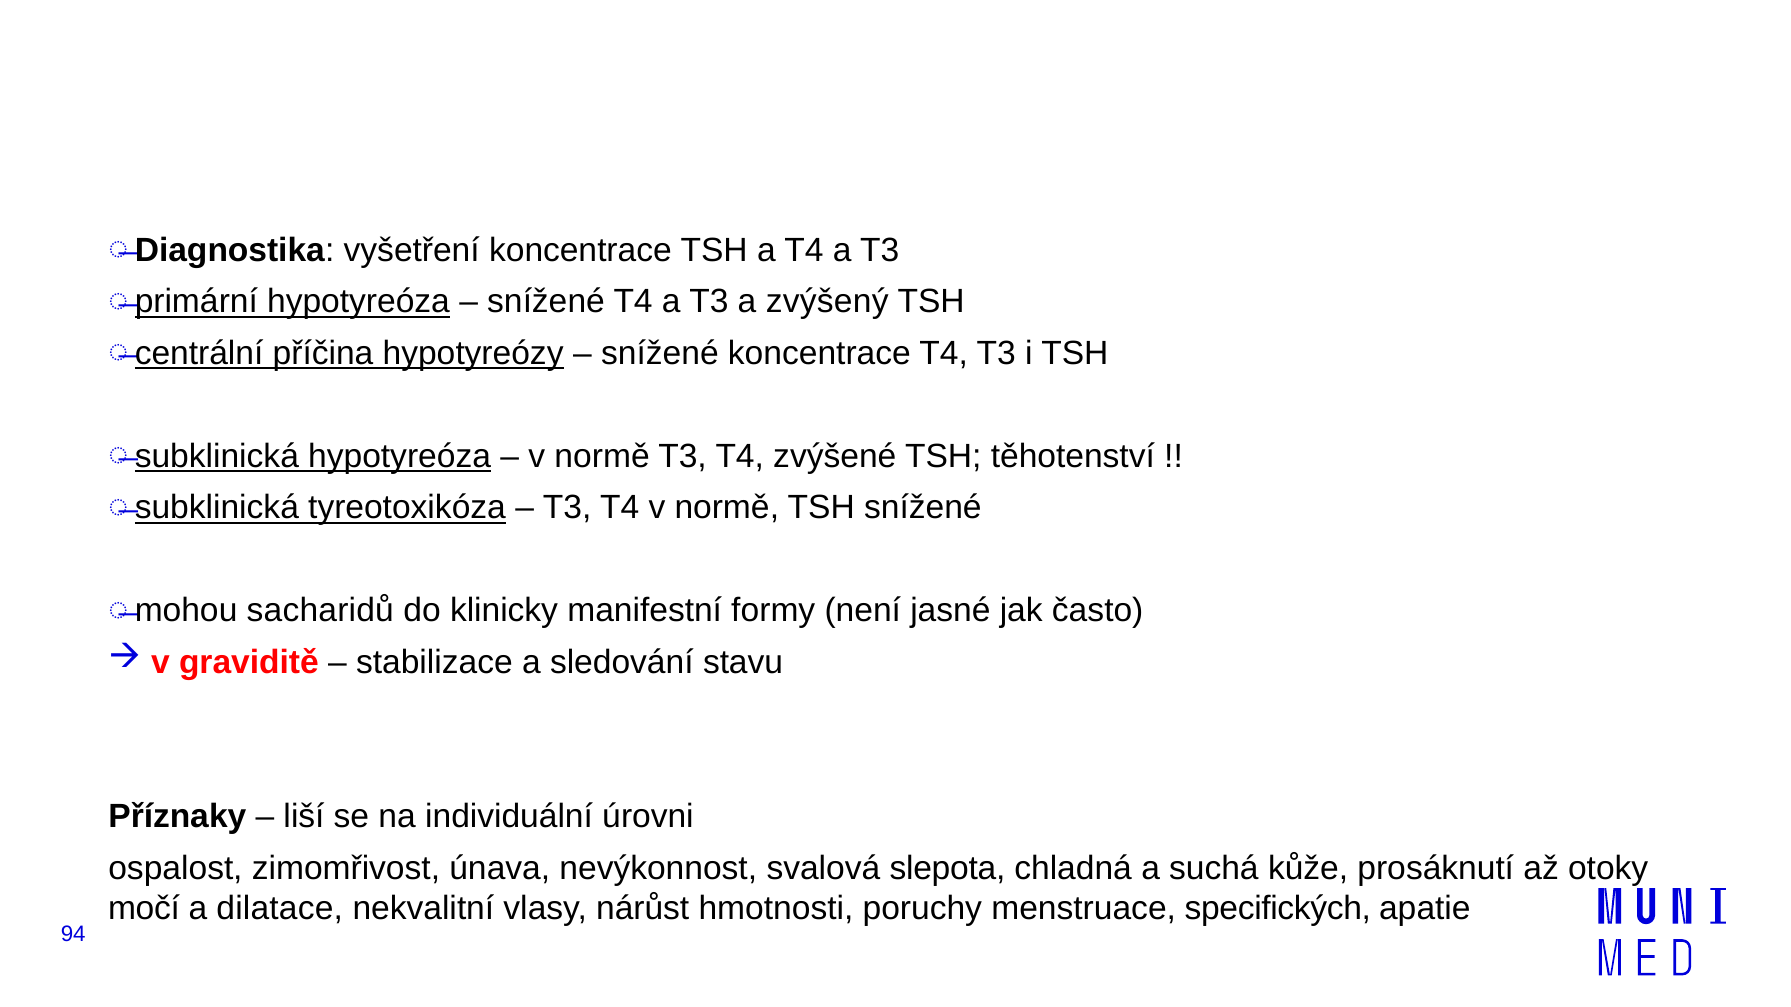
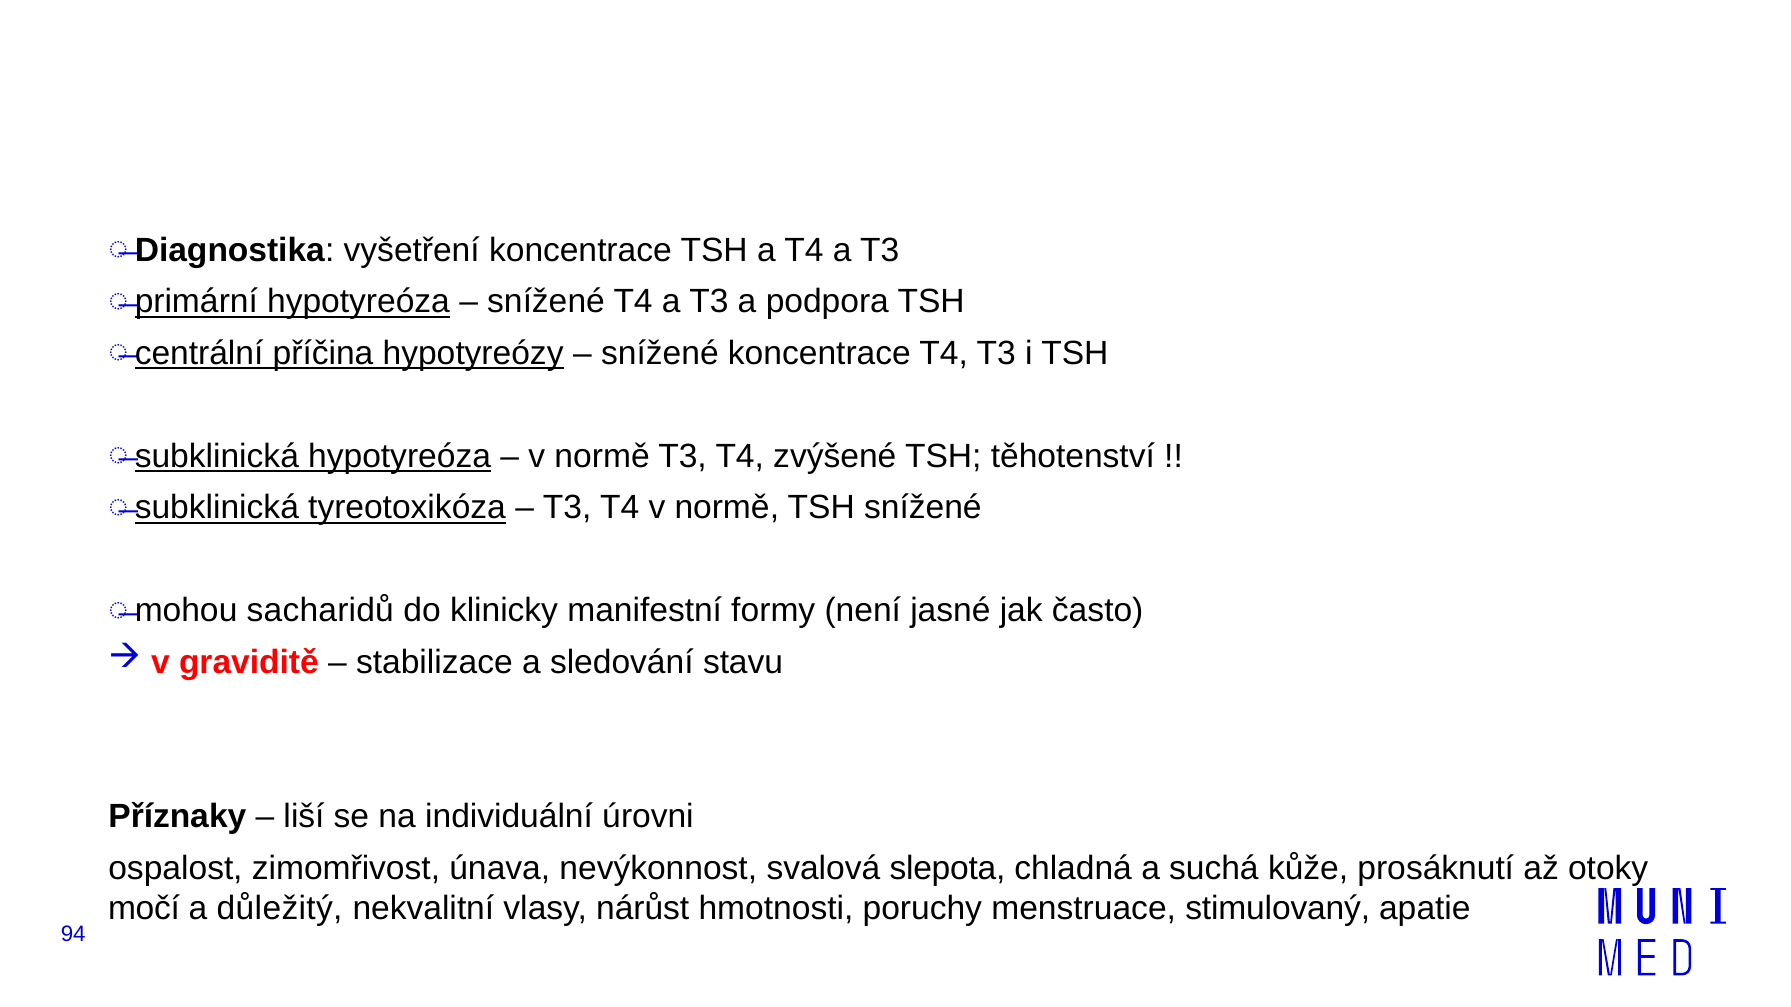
zvýšený: zvýšený -> podpora
dilatace: dilatace -> důležitý
specifických: specifických -> stimulovaný
